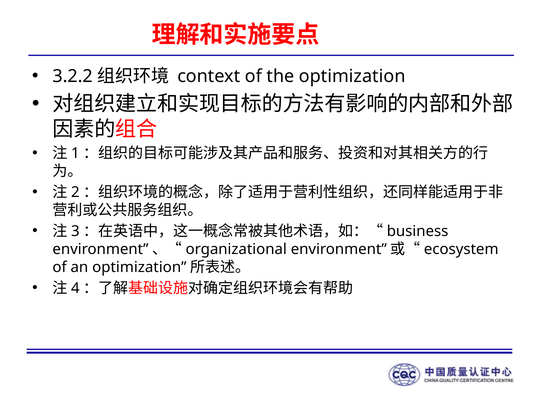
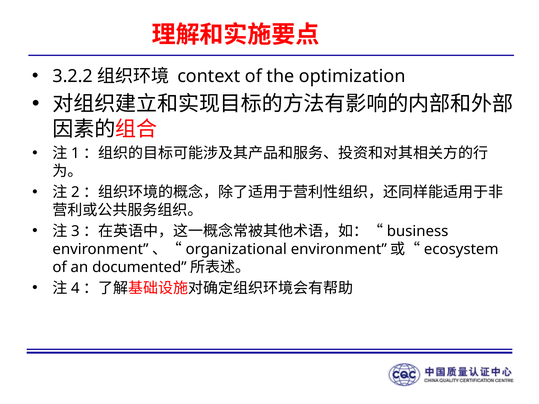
an optimization: optimization -> documented
